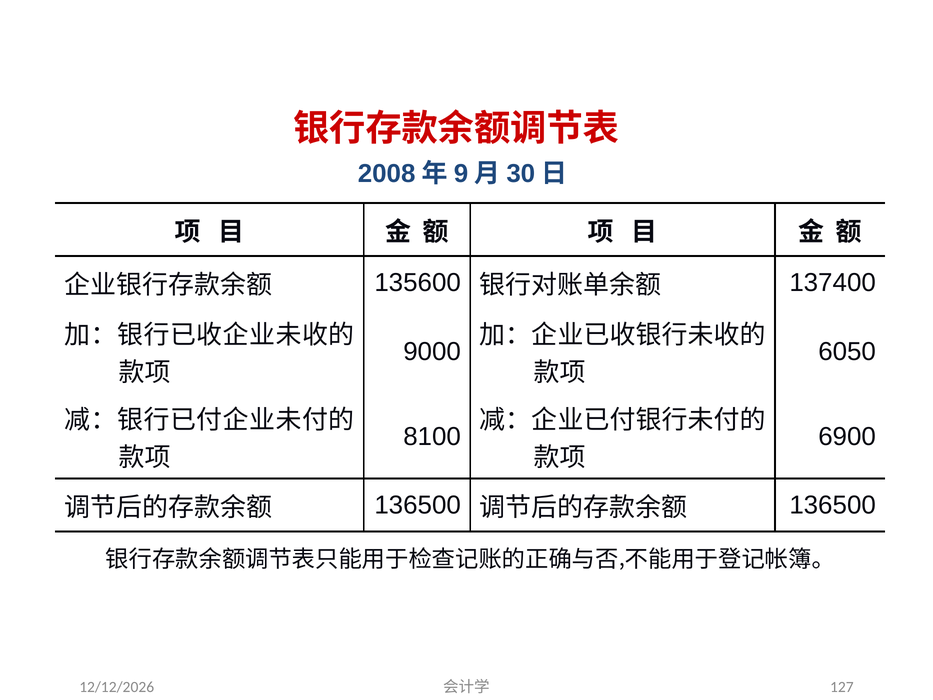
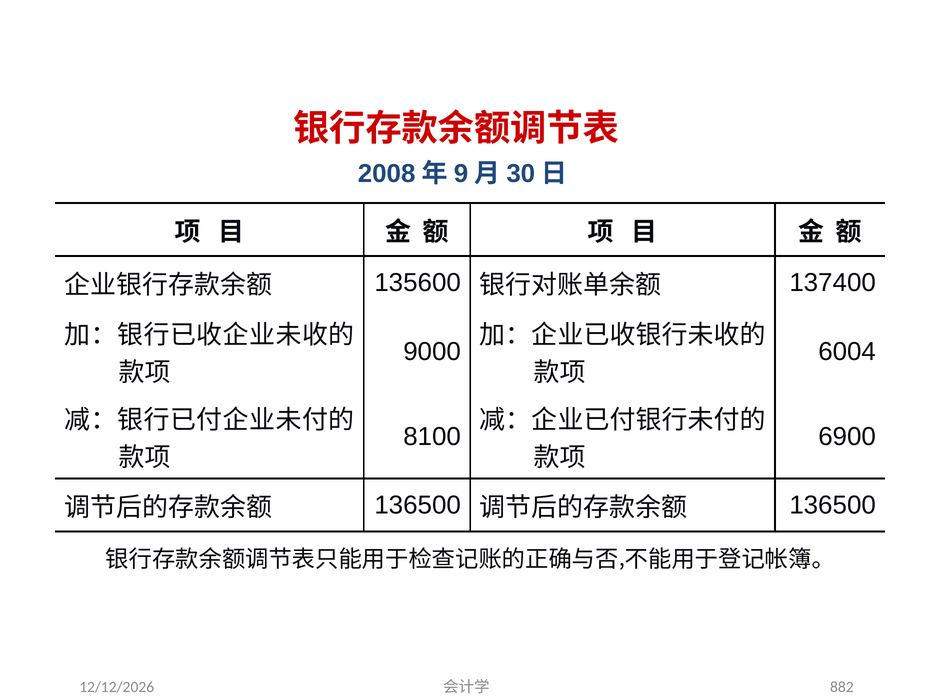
6050: 6050 -> 6004
127: 127 -> 882
